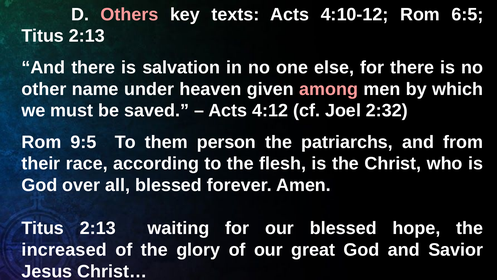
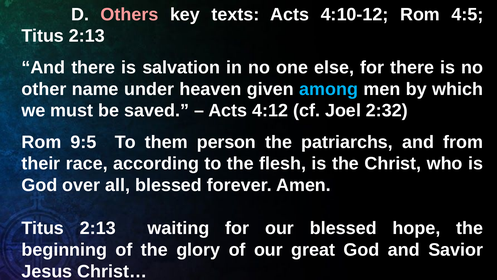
6:5: 6:5 -> 4:5
among colour: pink -> light blue
increased: increased -> beginning
